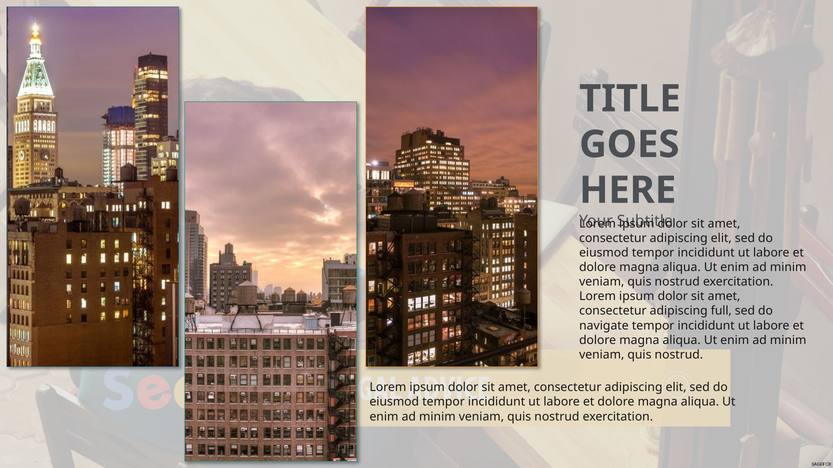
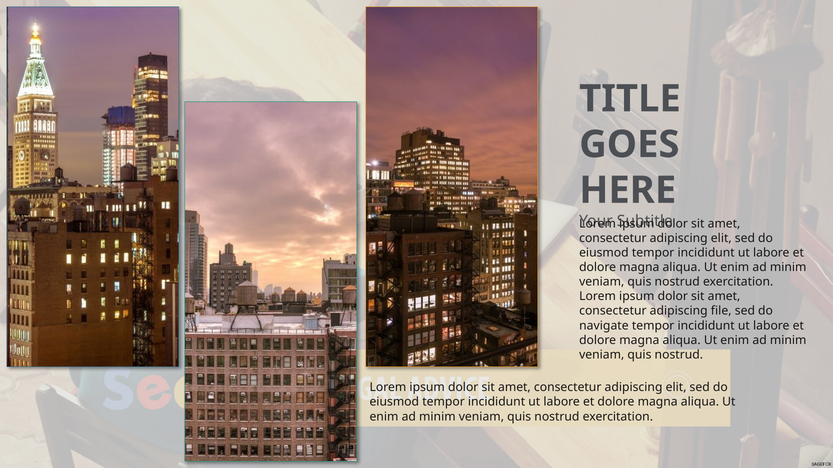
full: full -> file
